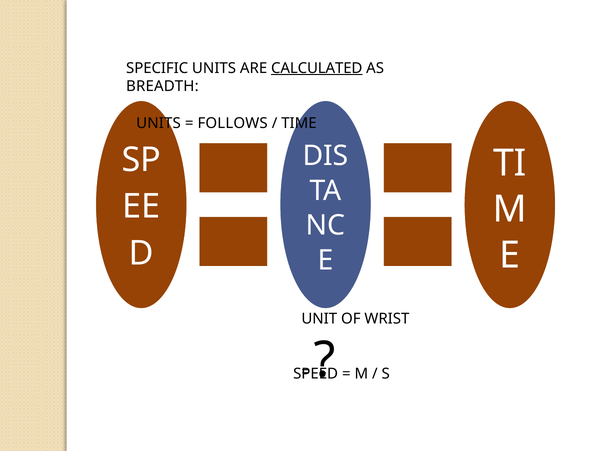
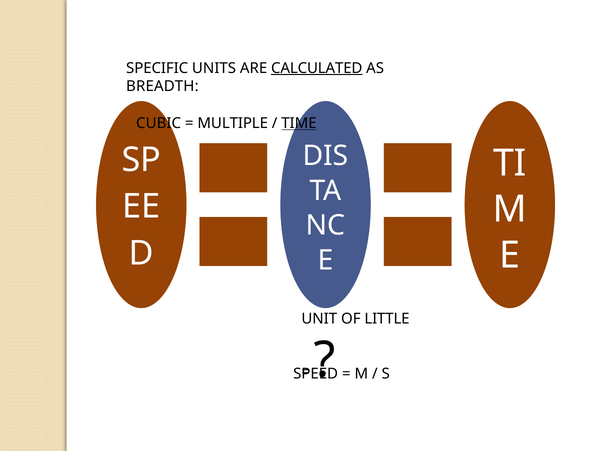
UNITS at (158, 123): UNITS -> CUBIC
FOLLOWS: FOLLOWS -> MULTIPLE
TIME underline: none -> present
WRIST: WRIST -> LITTLE
